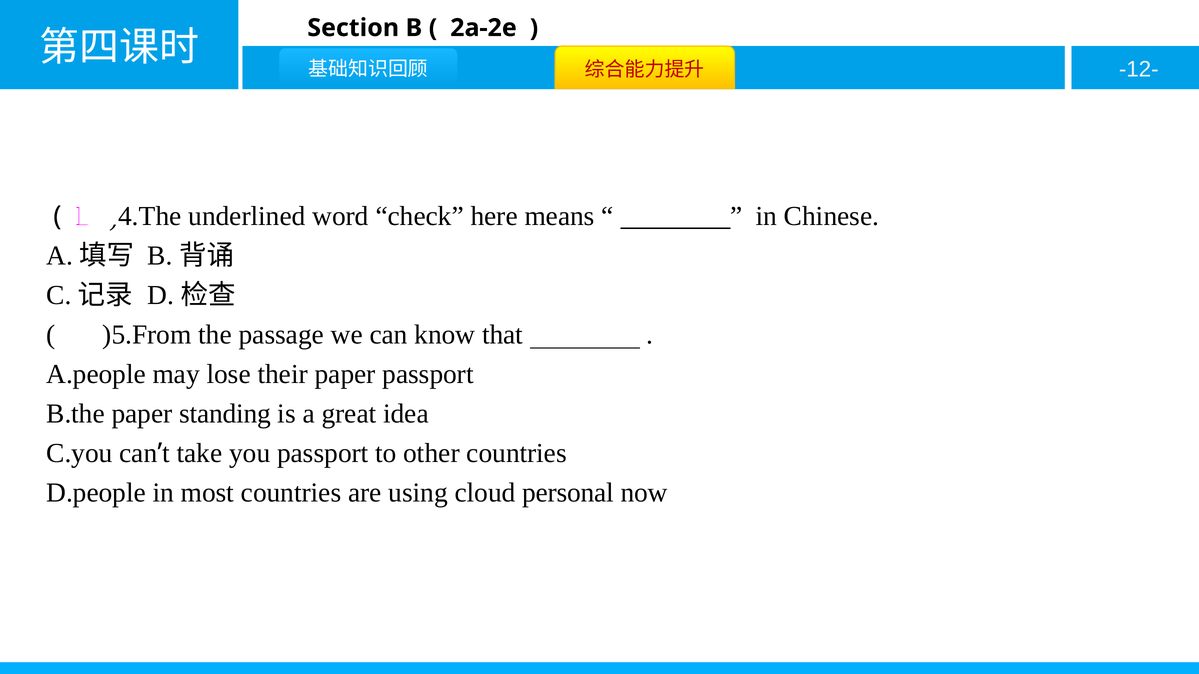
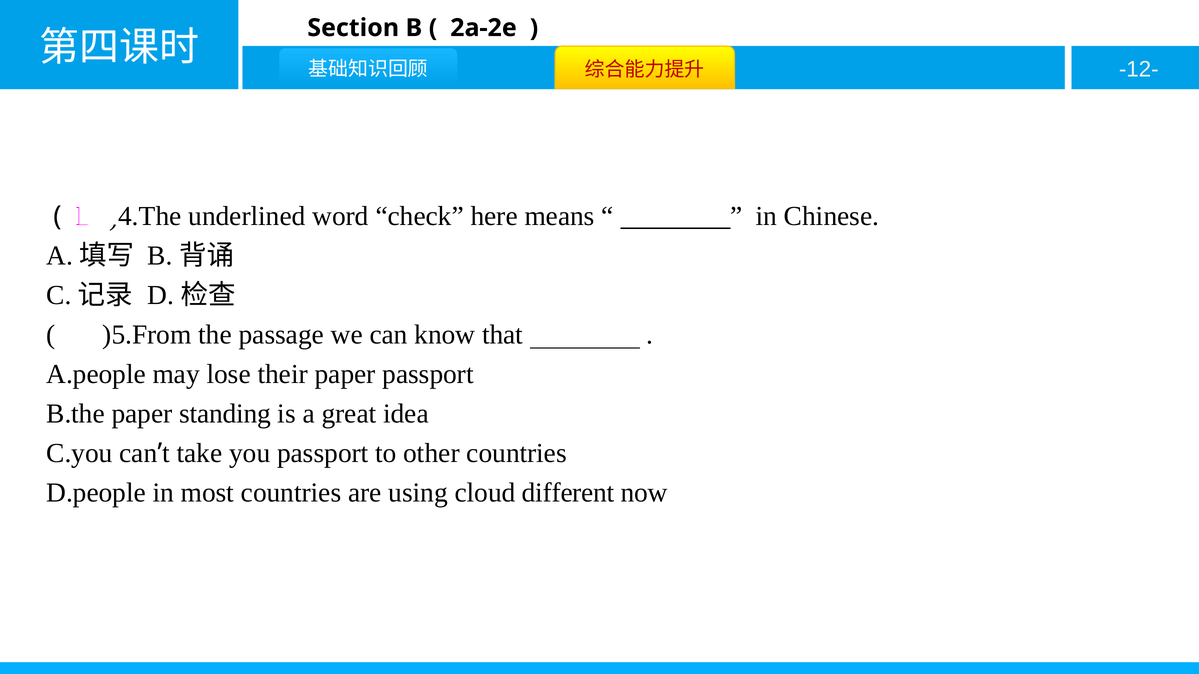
personal: personal -> different
